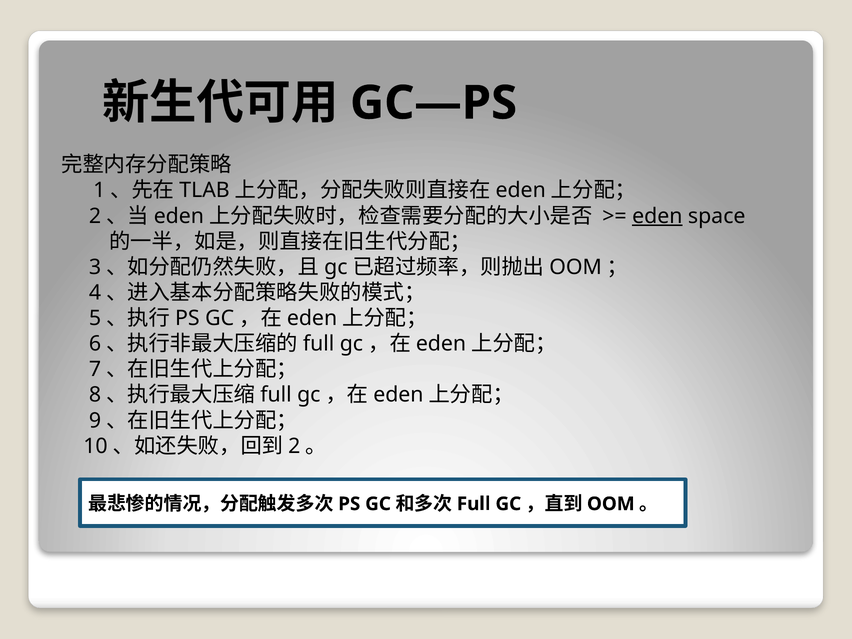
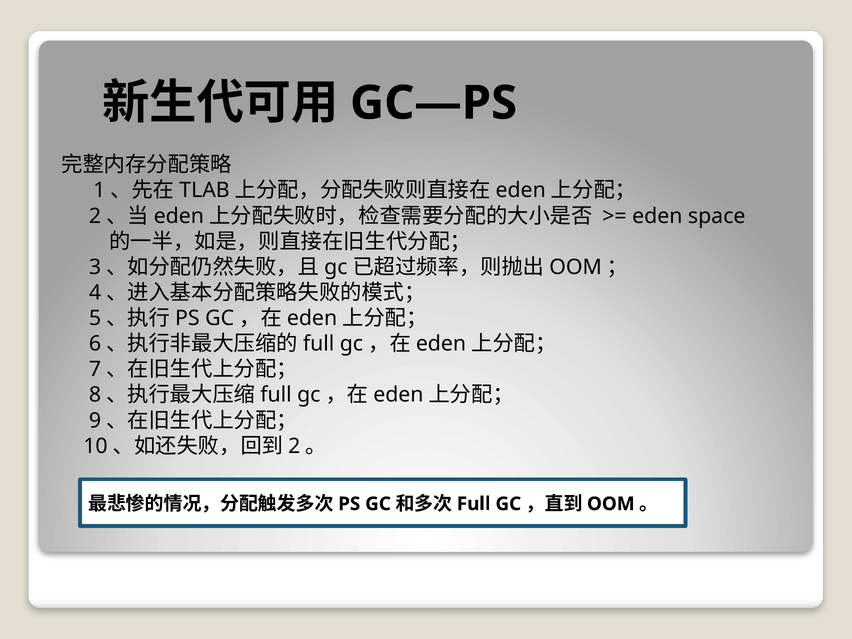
eden underline: present -> none
